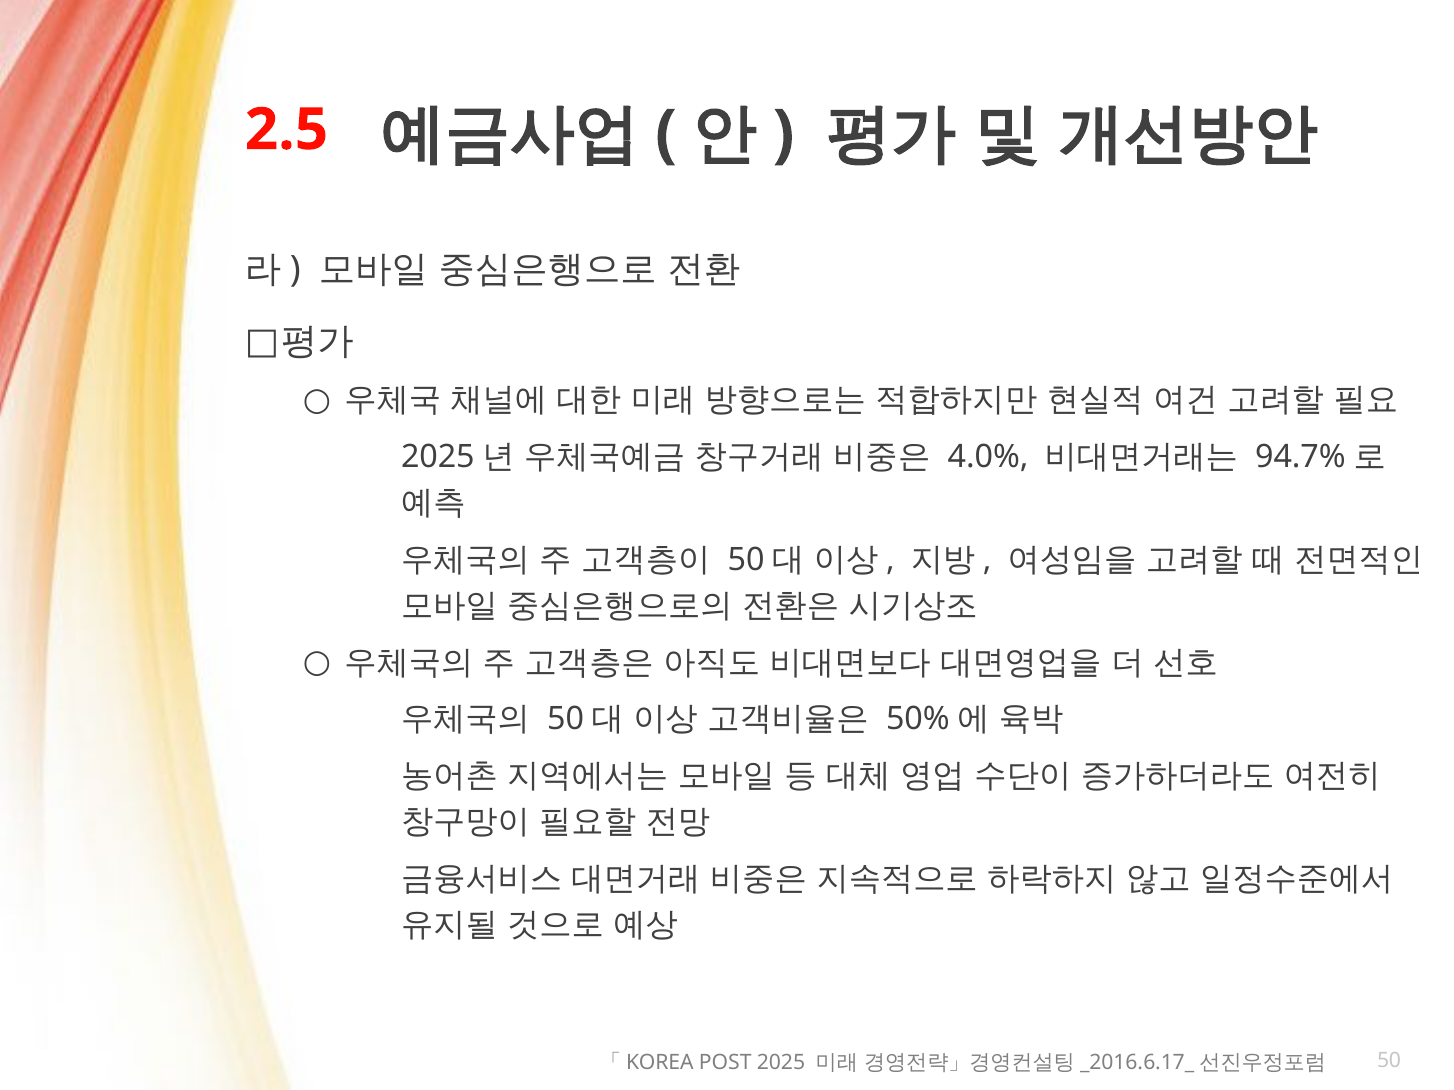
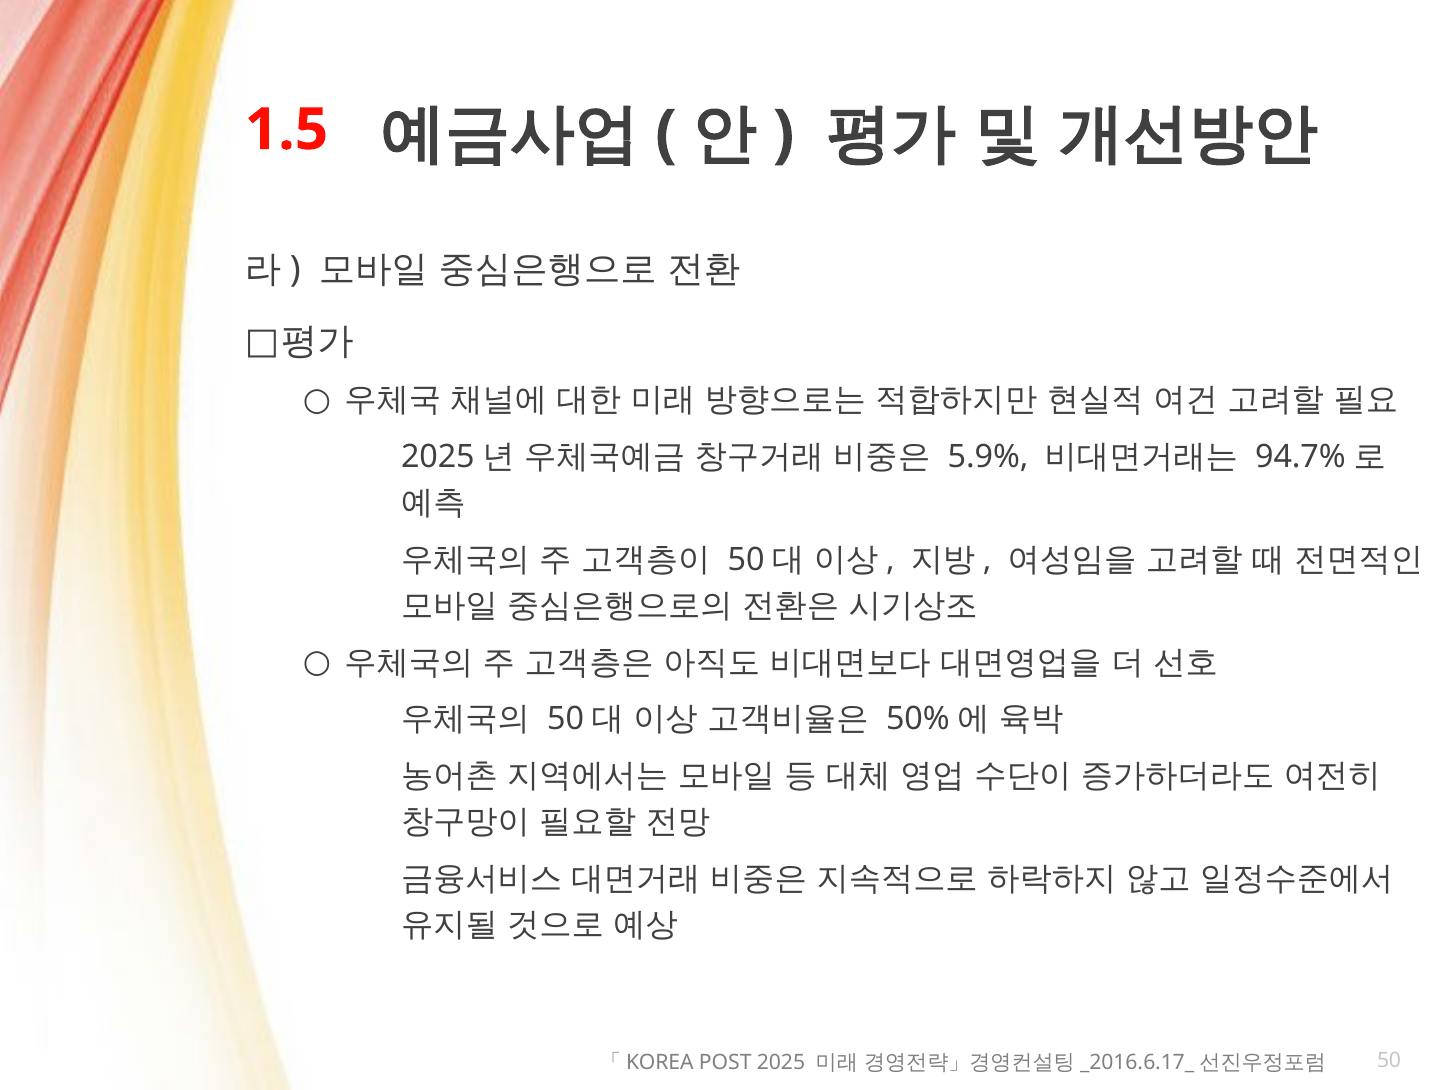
2.5: 2.5 -> 1.5
4.0%: 4.0% -> 5.9%
